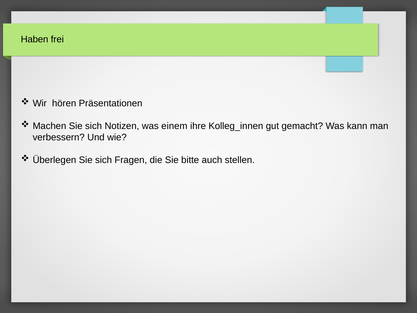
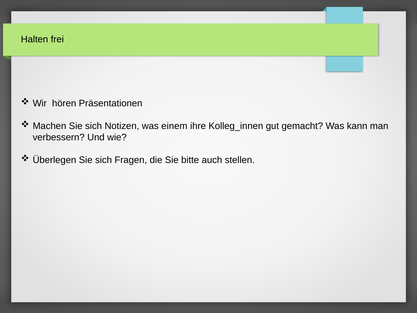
Haben: Haben -> Halten
